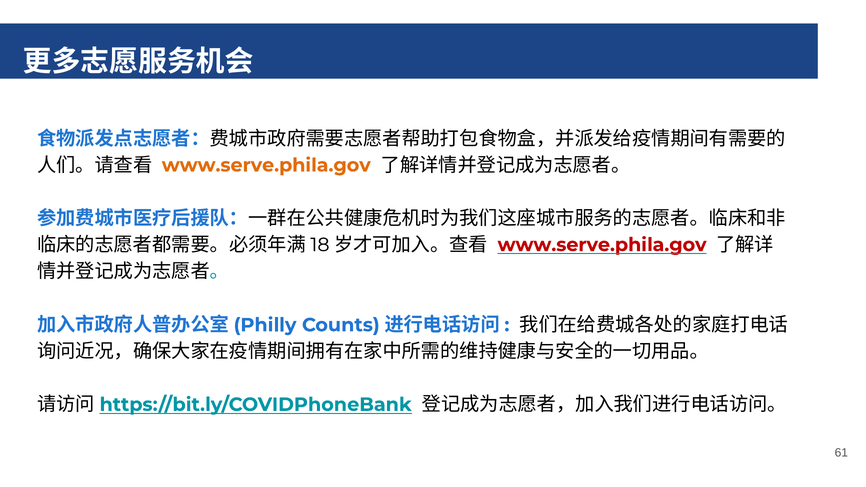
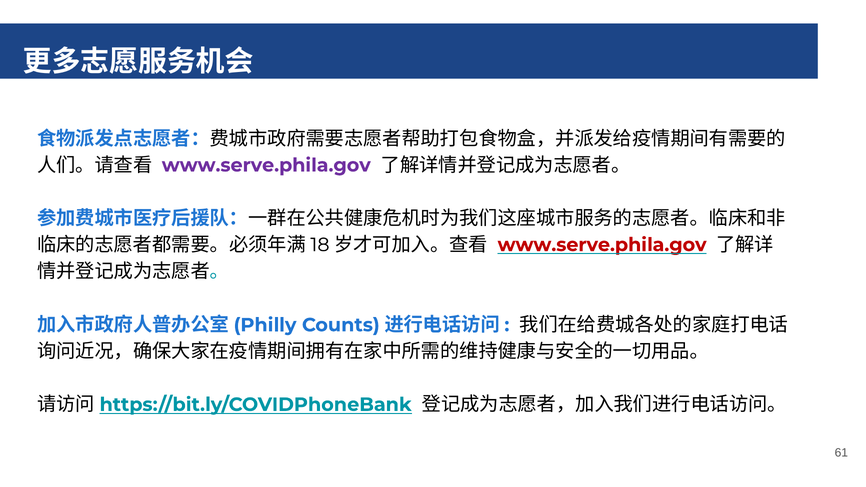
www.serve.phila.gov at (266, 165) colour: orange -> purple
